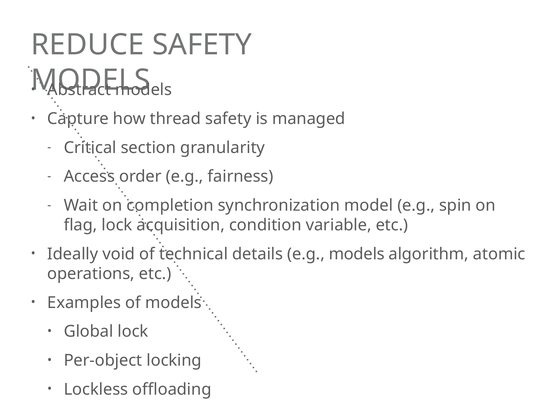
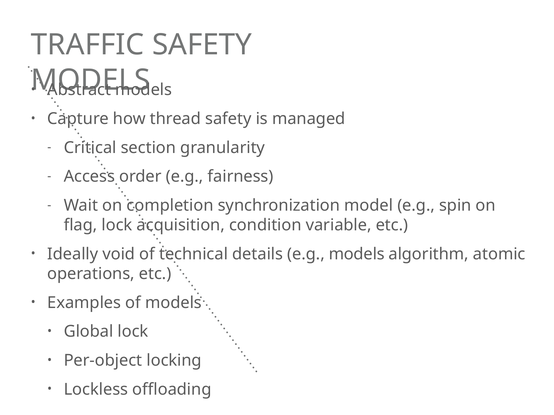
REDUCE: REDUCE -> TRAFFIC
